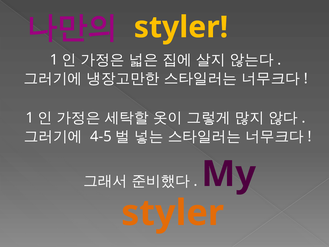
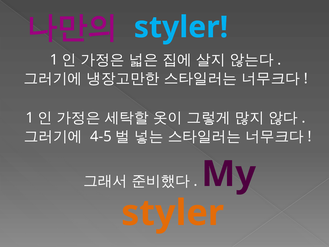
styler at (181, 27) colour: yellow -> light blue
